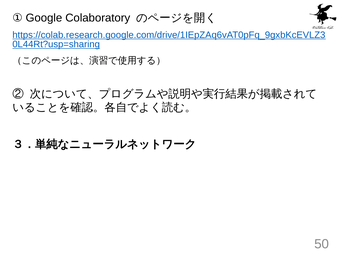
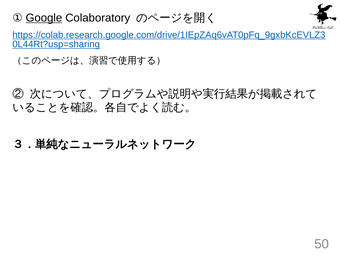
Google underline: none -> present
